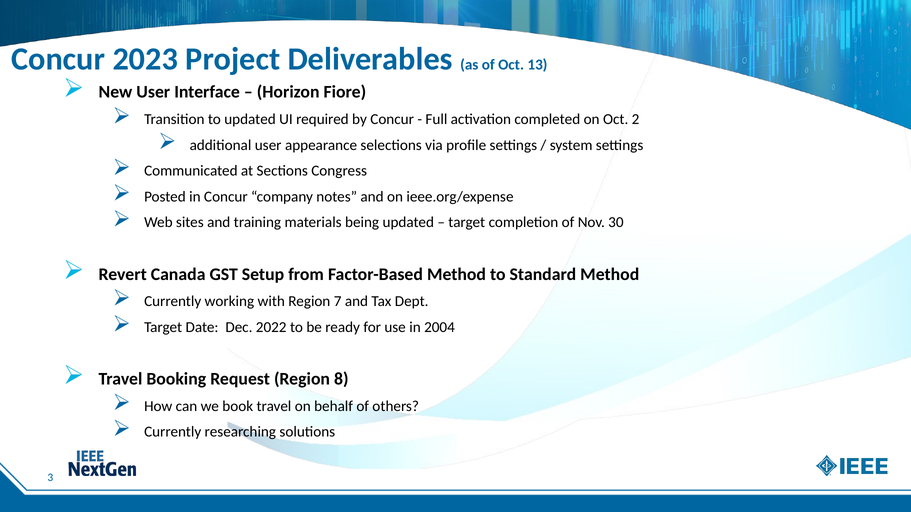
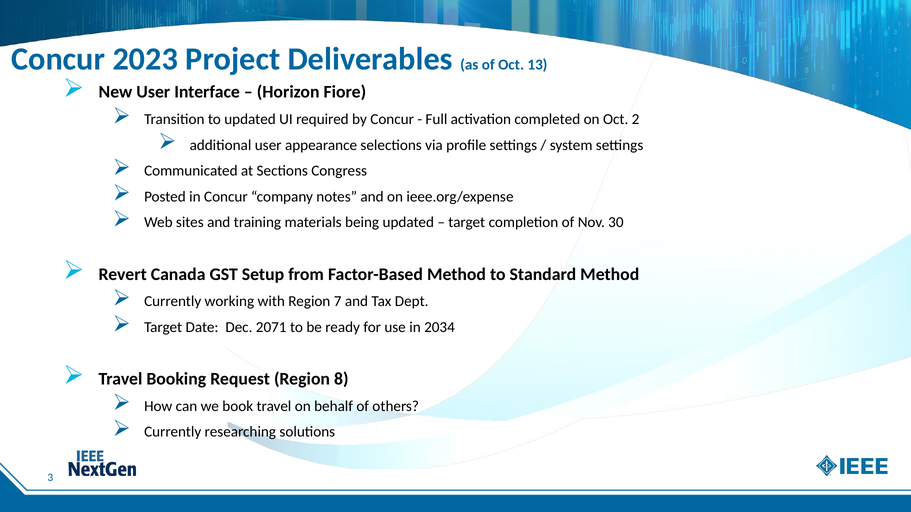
2022: 2022 -> 2071
2004: 2004 -> 2034
